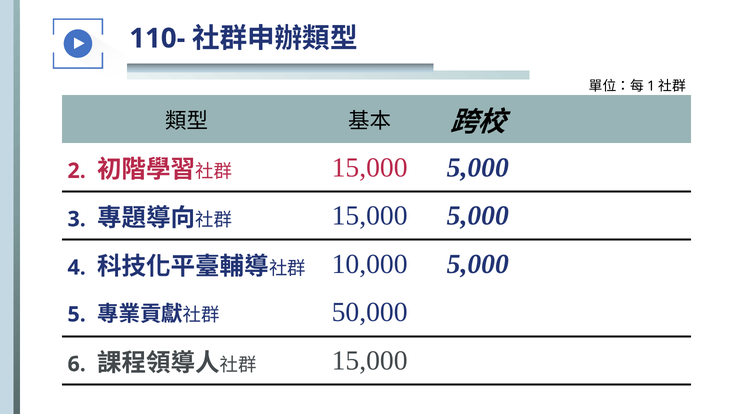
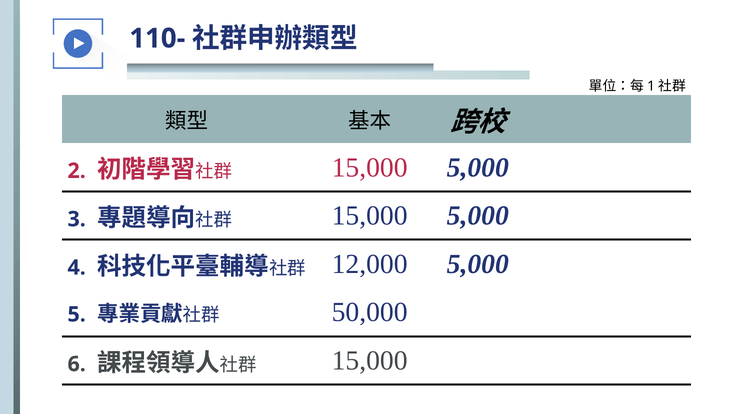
10,000: 10,000 -> 12,000
